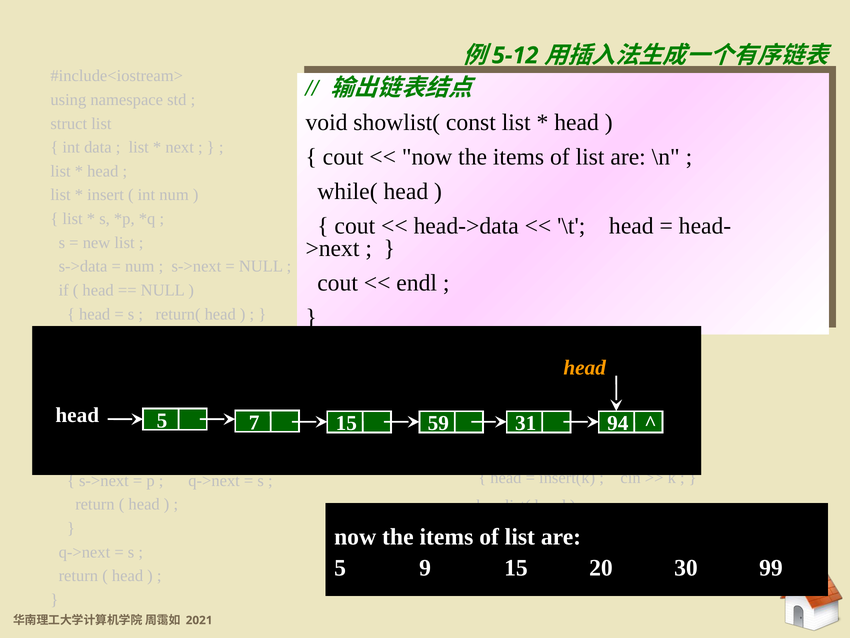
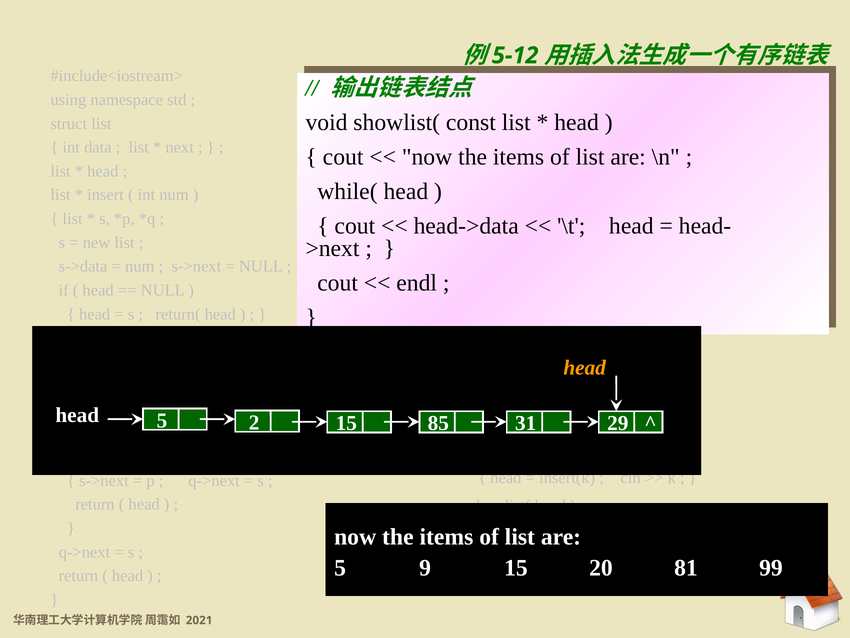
7: 7 -> 2
59: 59 -> 85
94: 94 -> 29
30: 30 -> 81
